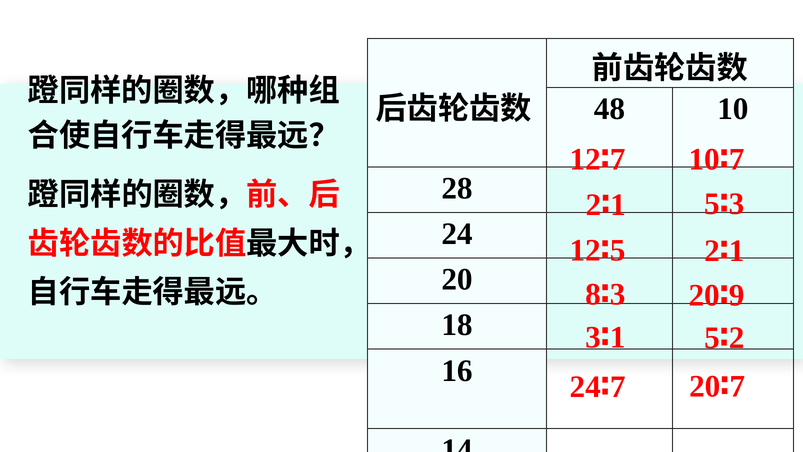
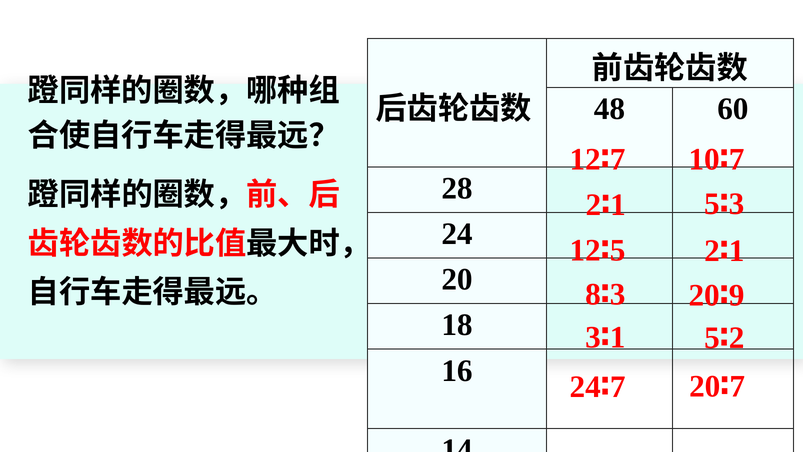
10: 10 -> 60
